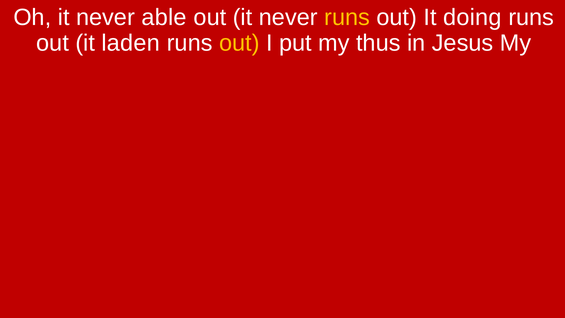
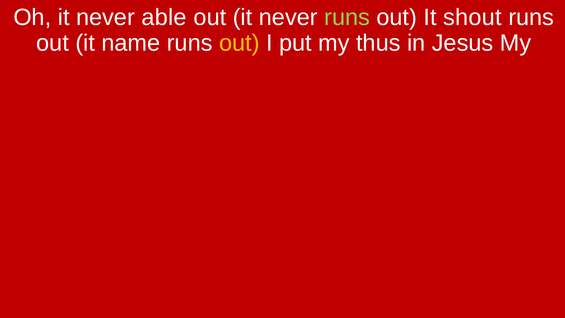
runs at (347, 18) colour: yellow -> light green
doing: doing -> shout
laden: laden -> name
